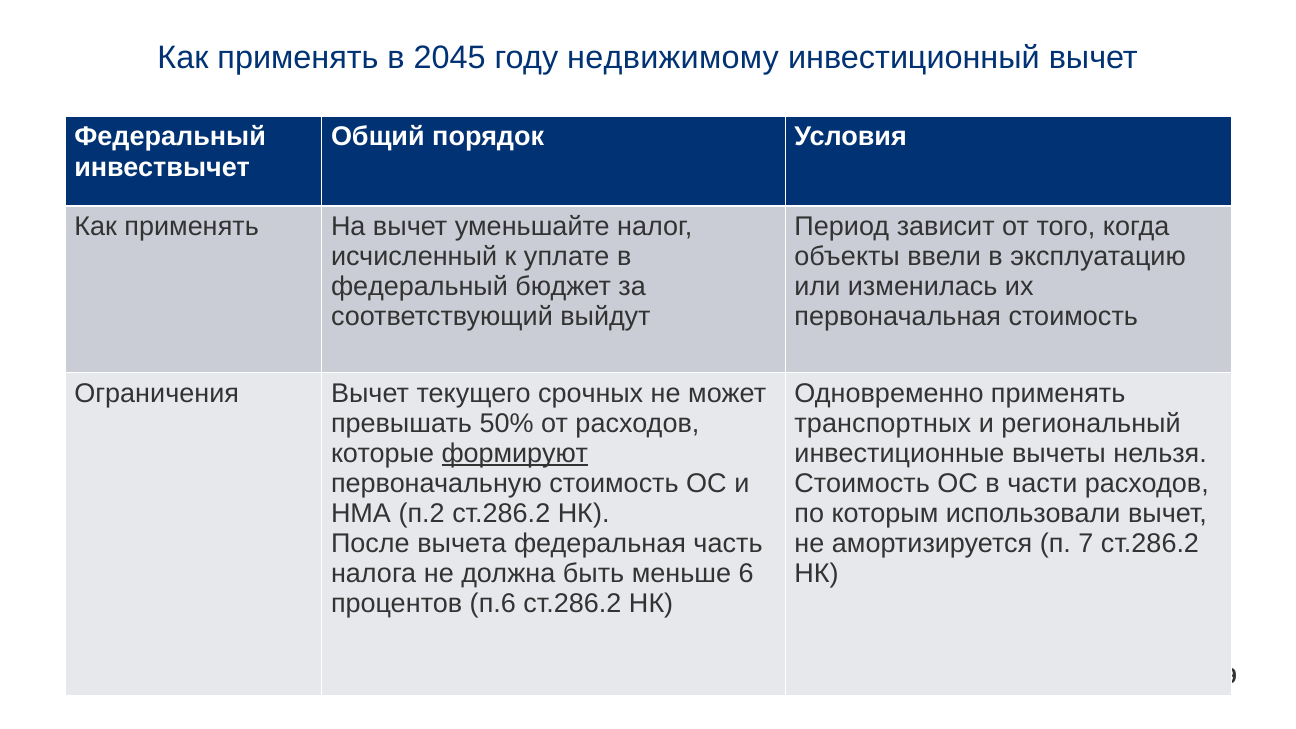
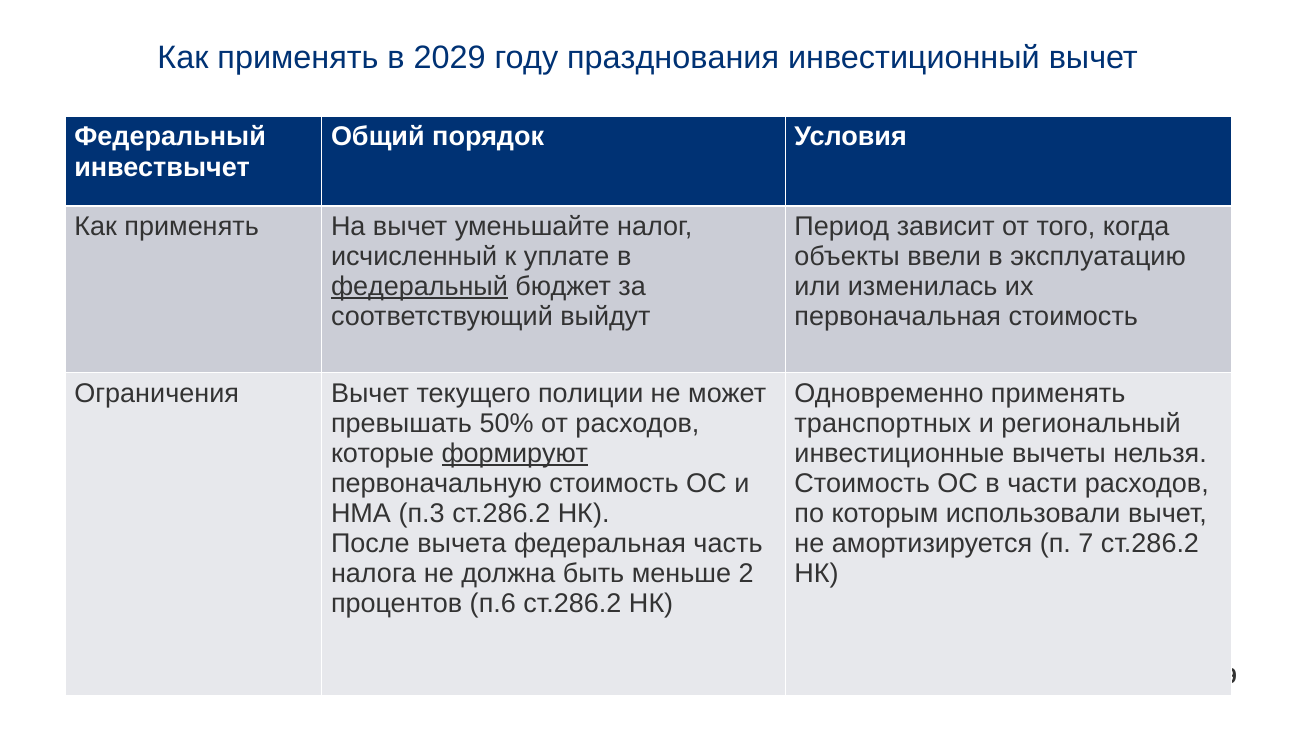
2045: 2045 -> 2029
недвижимому: недвижимому -> празднования
федеральный at (419, 286) underline: none -> present
срочных: срочных -> полиции
п.2: п.2 -> п.3
6: 6 -> 2
